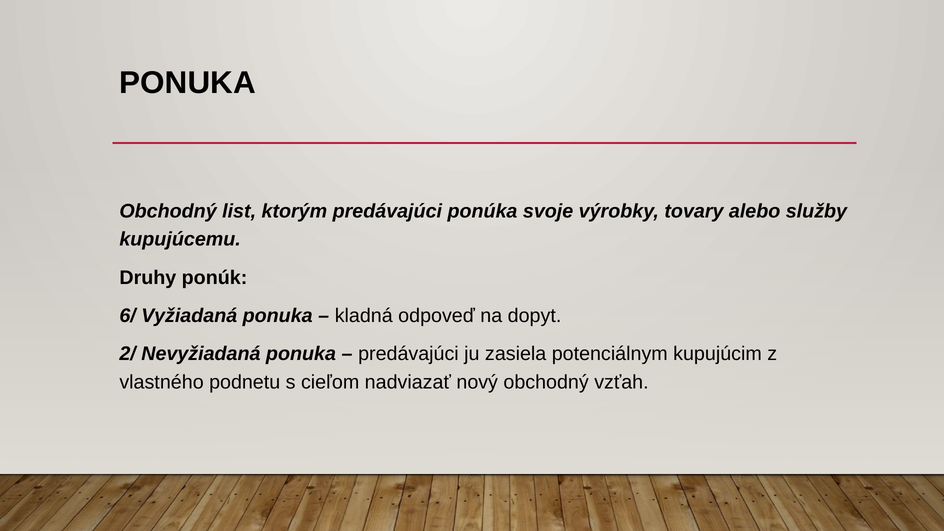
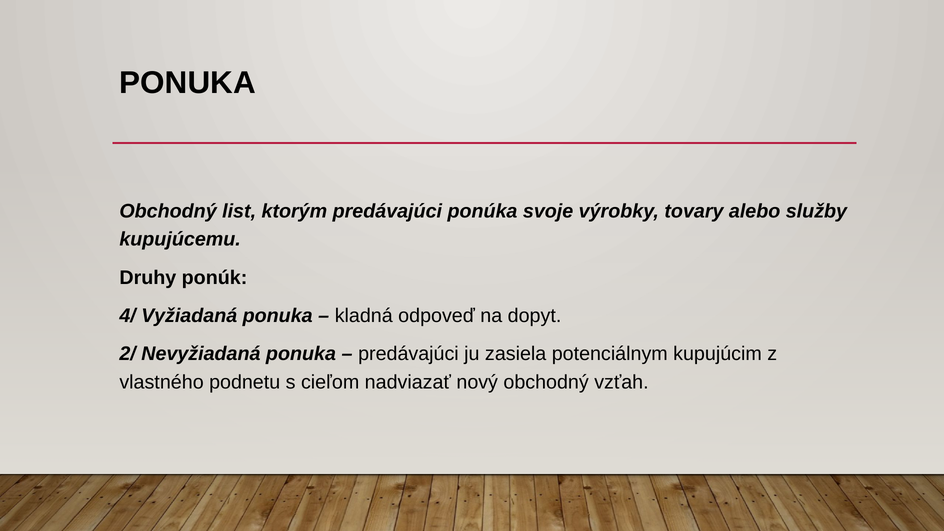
6/: 6/ -> 4/
